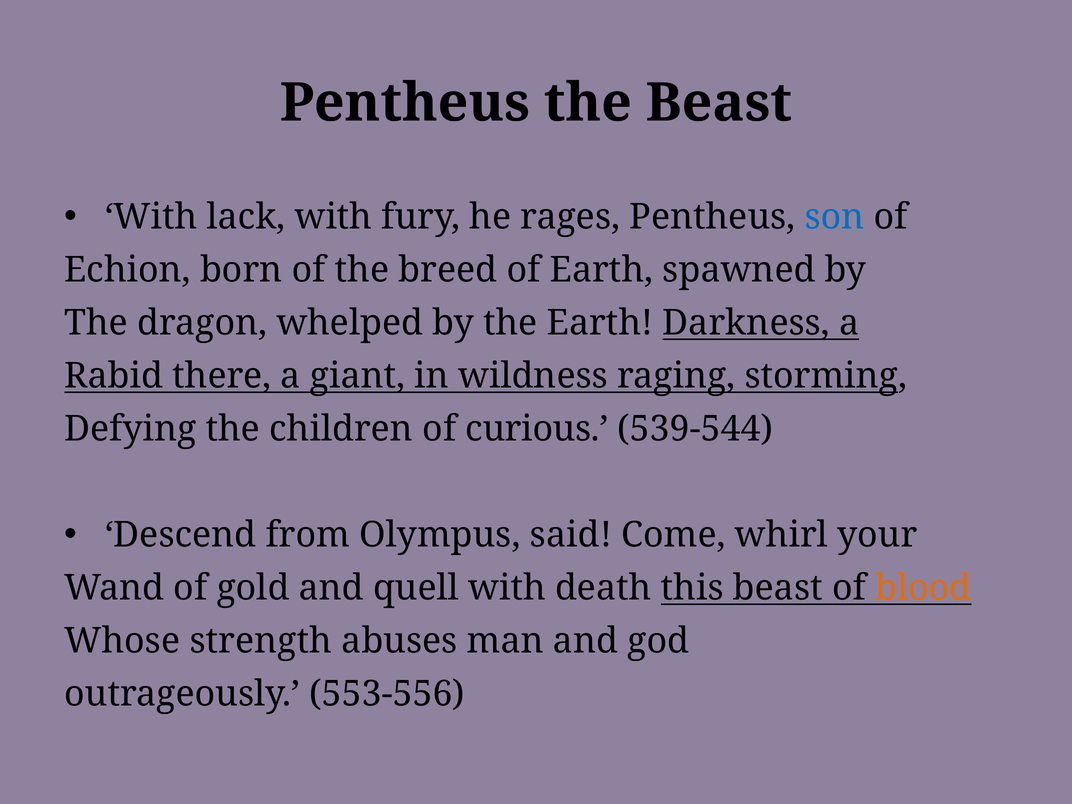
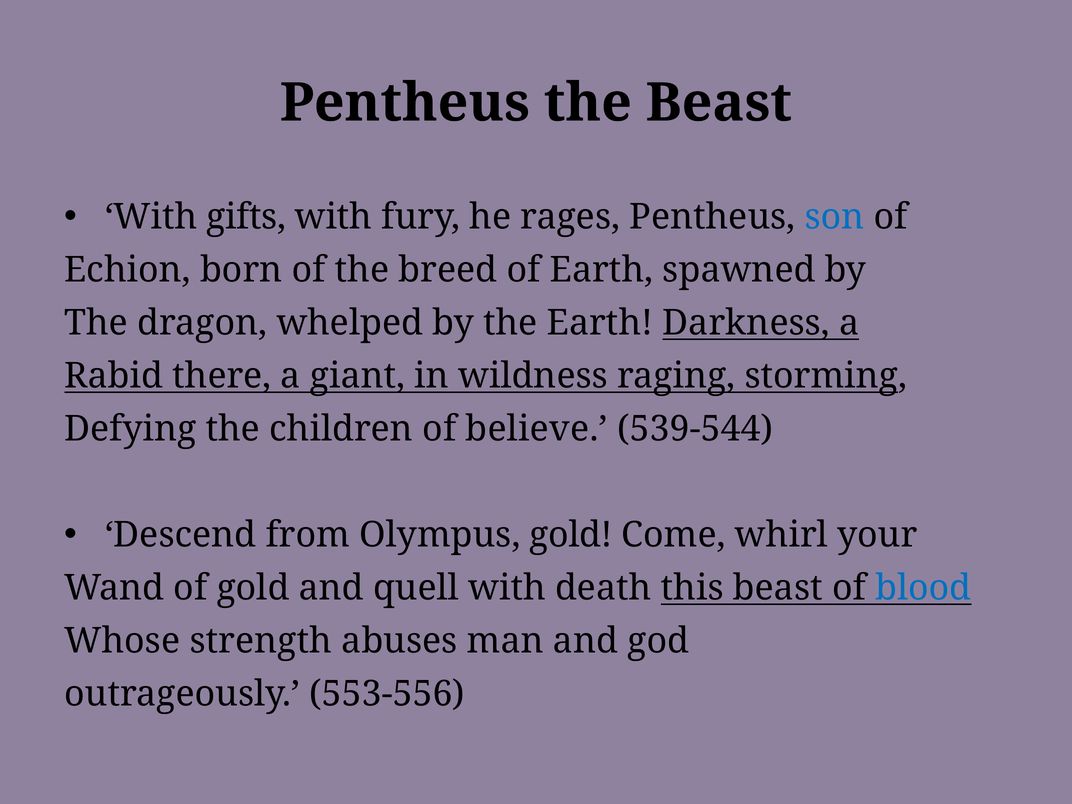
lack: lack -> gifts
curious: curious -> believe
Olympus said: said -> gold
blood colour: orange -> blue
